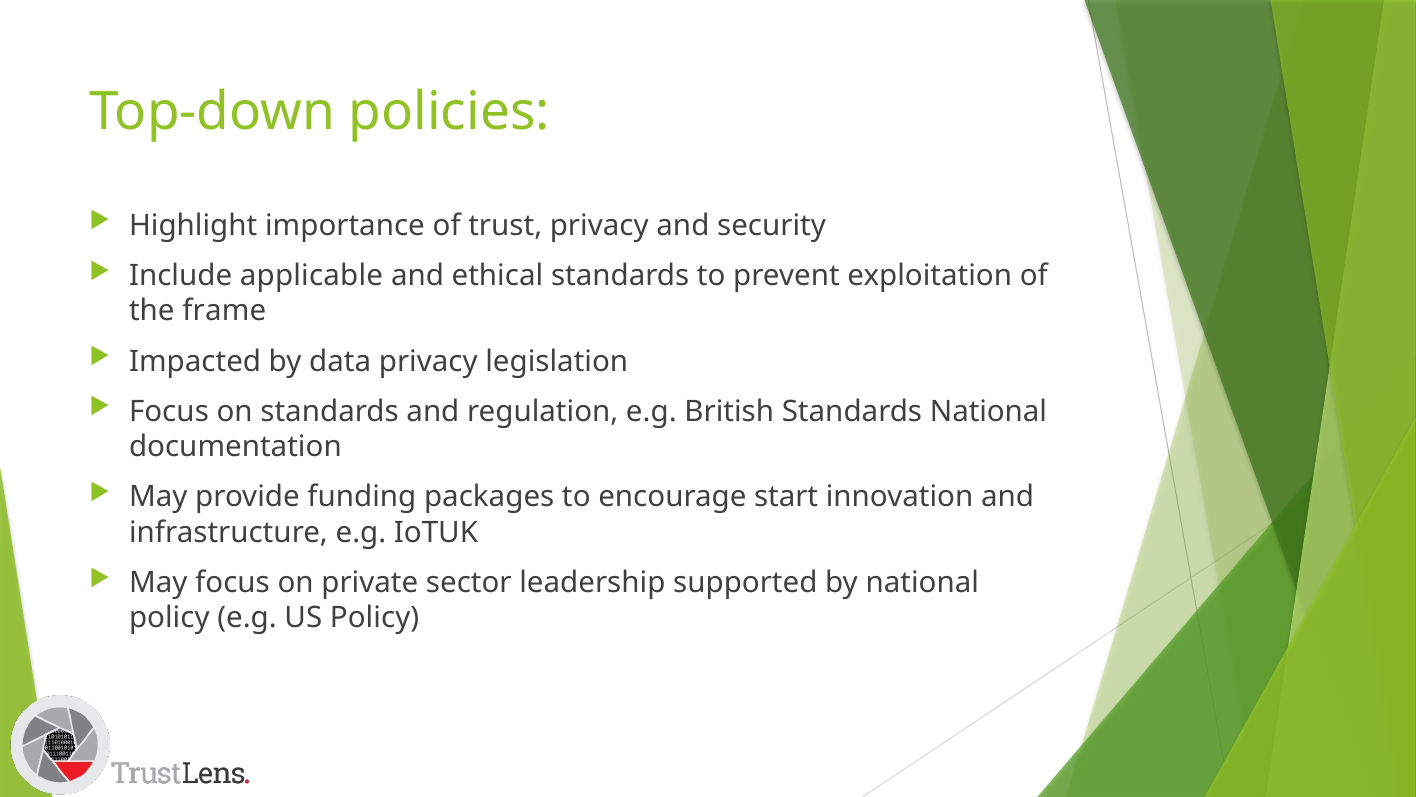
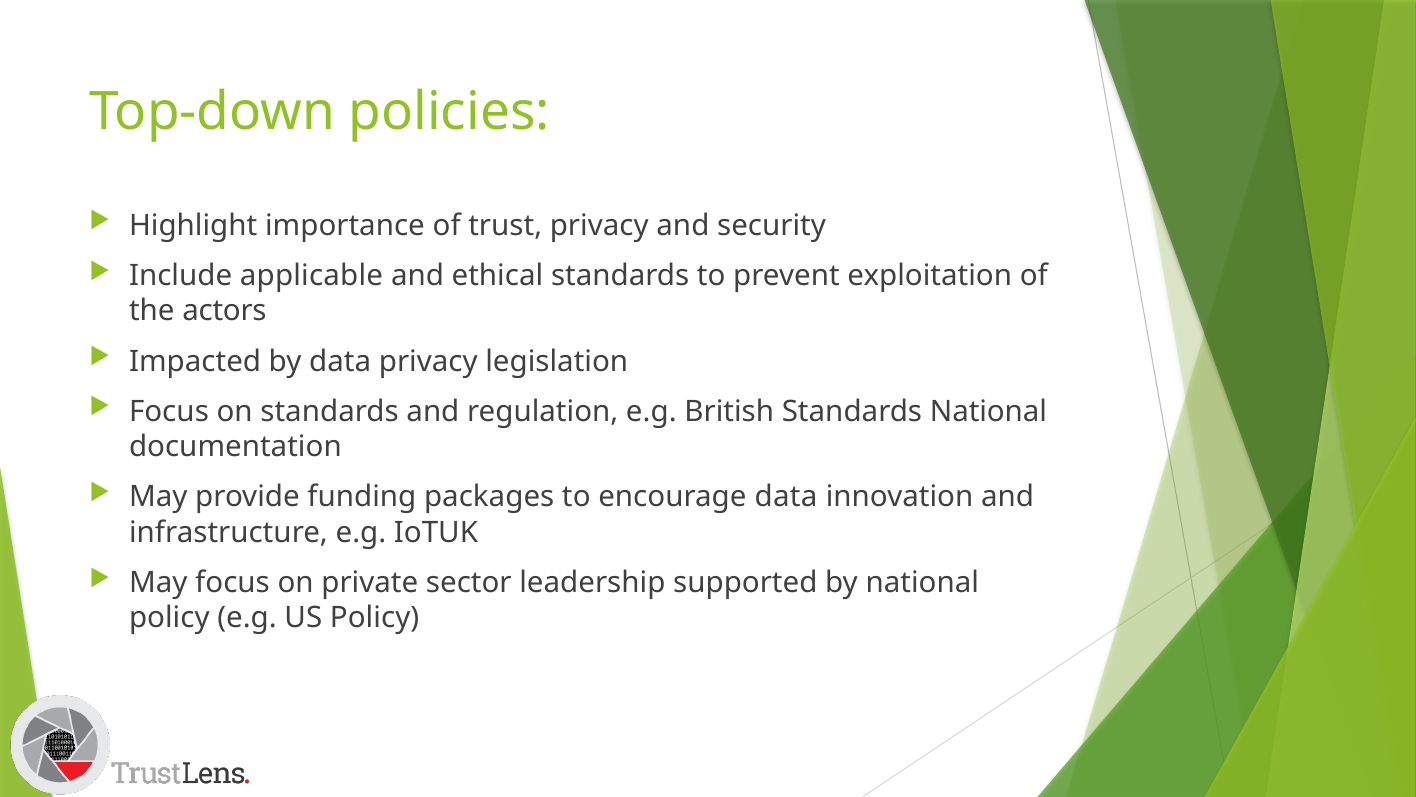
frame: frame -> actors
encourage start: start -> data
